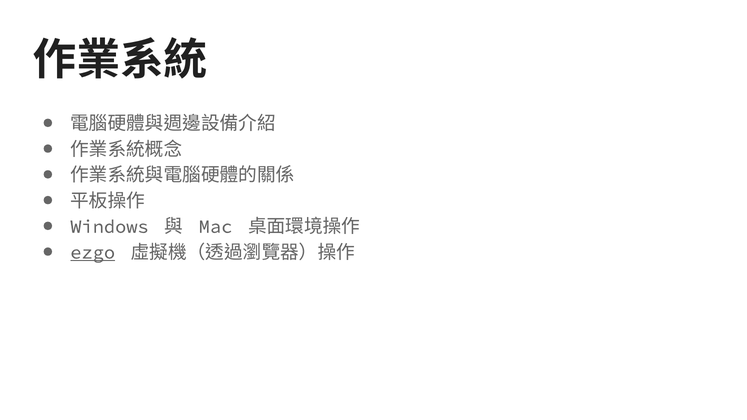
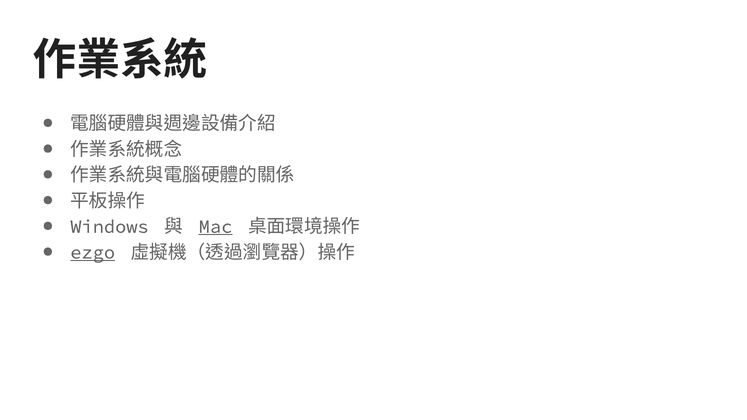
Mac underline: none -> present
